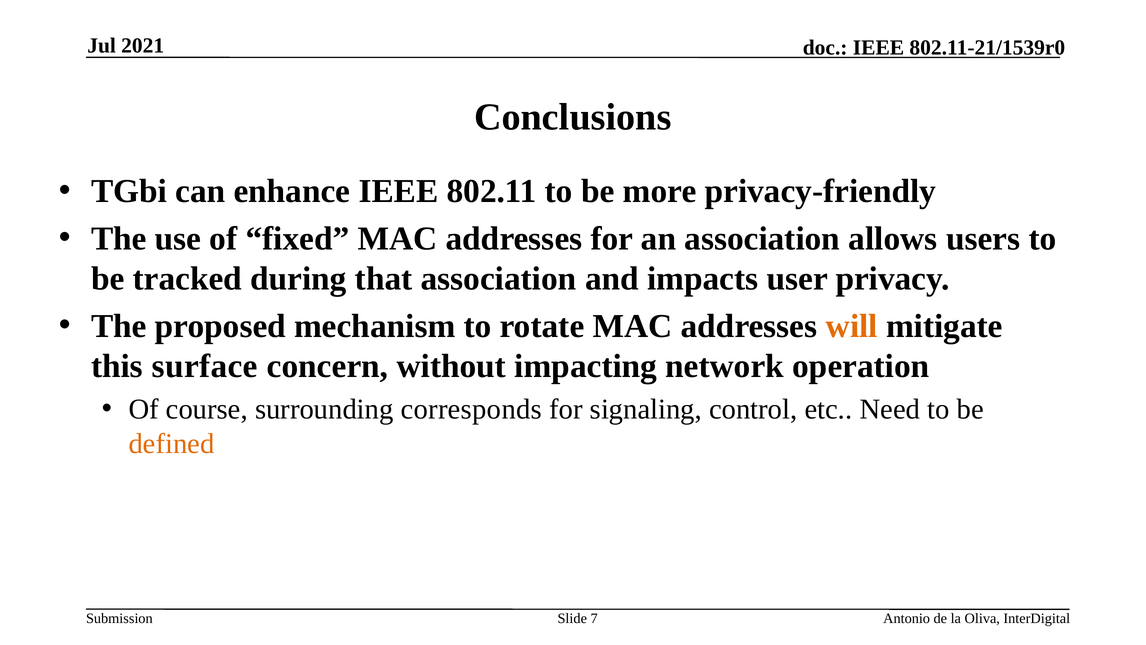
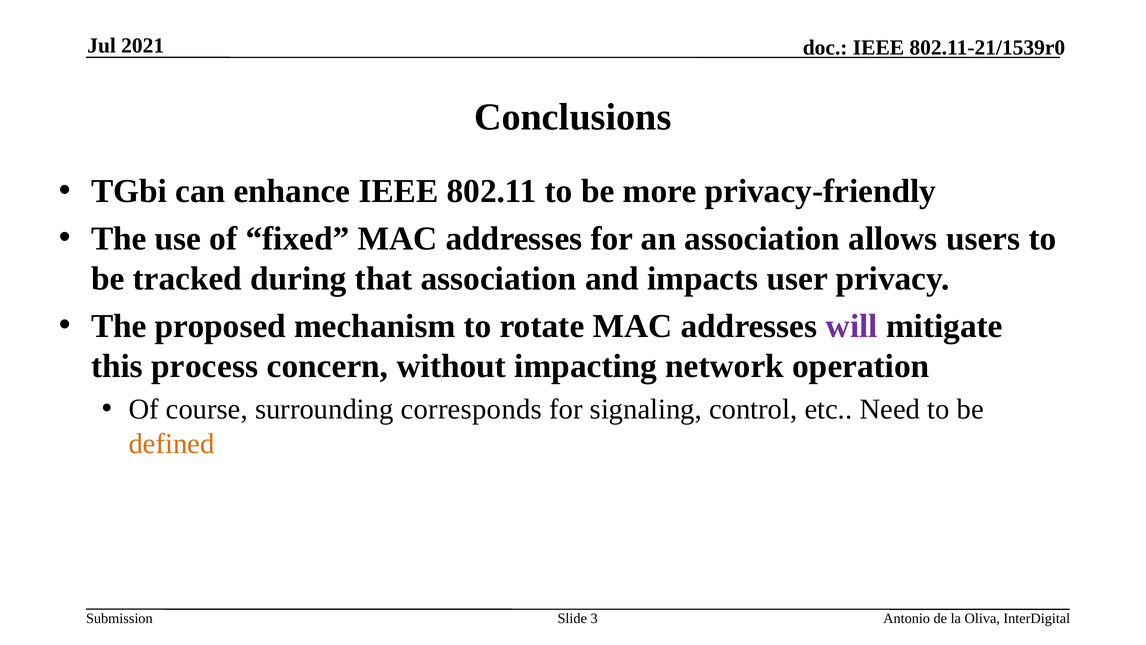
will colour: orange -> purple
surface: surface -> process
7: 7 -> 3
